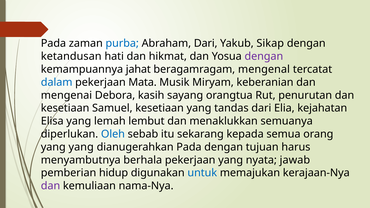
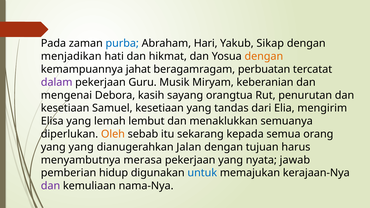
Abraham Dari: Dari -> Hari
ketandusan: ketandusan -> menjadikan
dengan at (264, 56) colour: purple -> orange
mengenal: mengenal -> perbuatan
dalam colour: blue -> purple
Mata: Mata -> Guru
kejahatan: kejahatan -> mengirim
Oleh colour: blue -> orange
dianugerahkan Pada: Pada -> Jalan
berhala: berhala -> merasa
